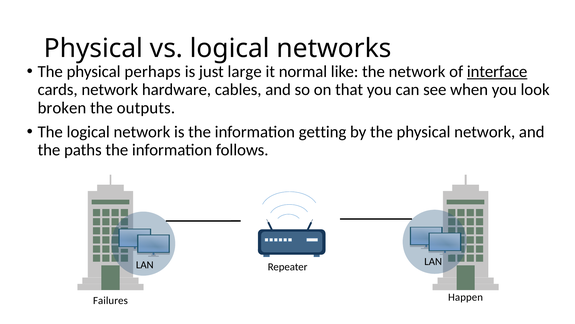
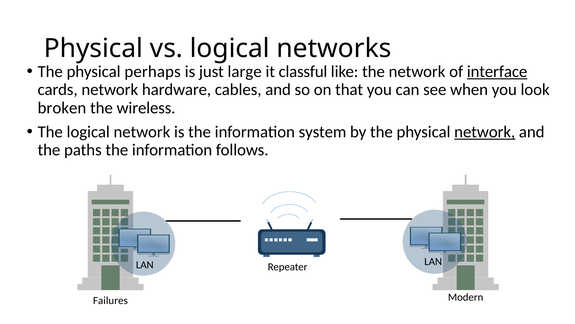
normal: normal -> classful
outputs: outputs -> wireless
getting: getting -> system
network at (485, 132) underline: none -> present
Happen: Happen -> Modern
